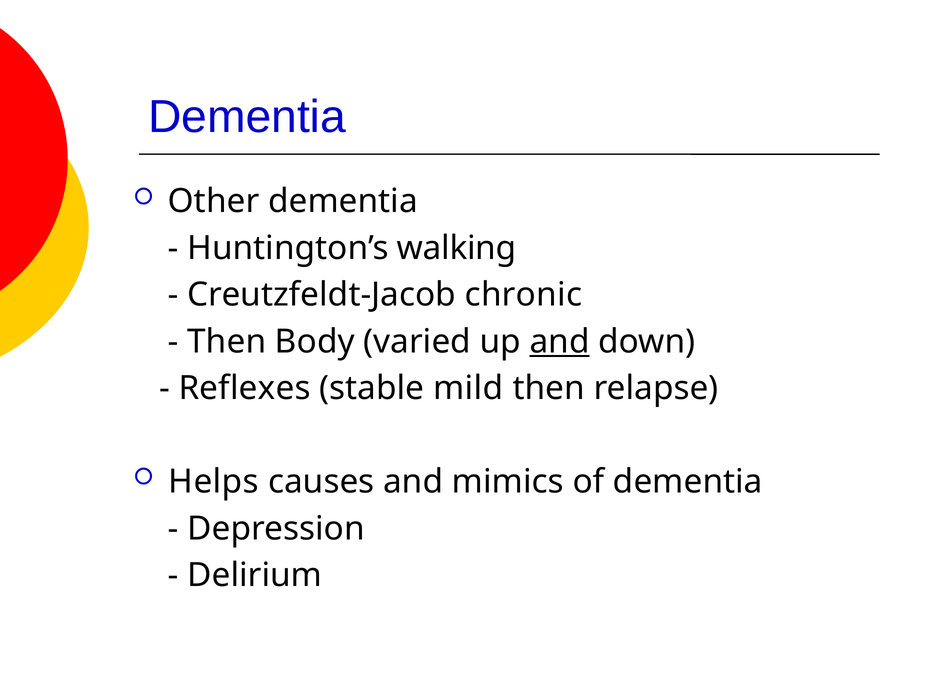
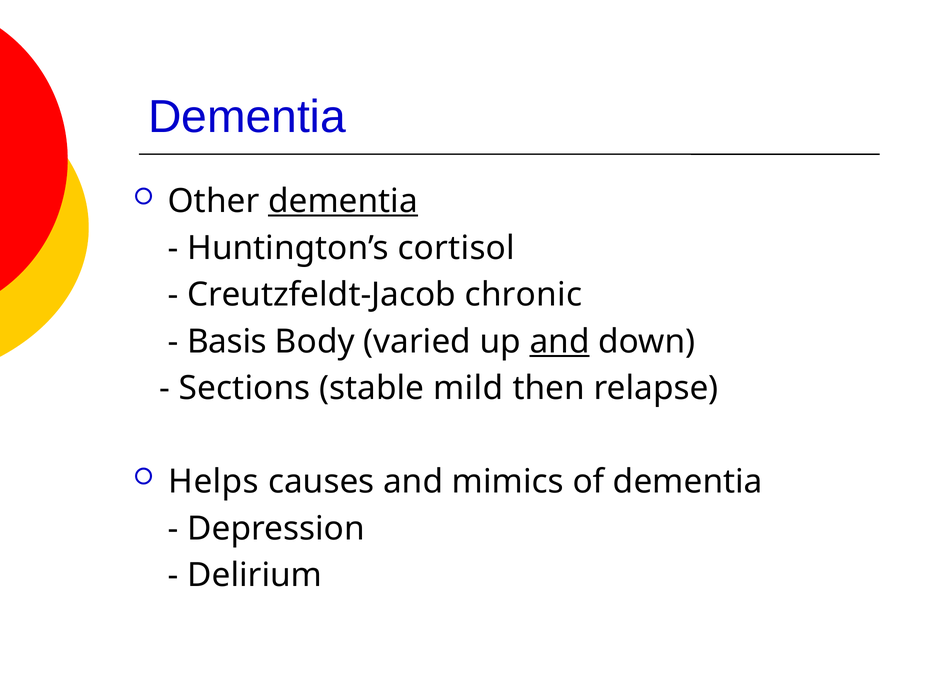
dementia at (343, 201) underline: none -> present
walking: walking -> cortisol
Then at (227, 342): Then -> Basis
Reflexes: Reflexes -> Sections
